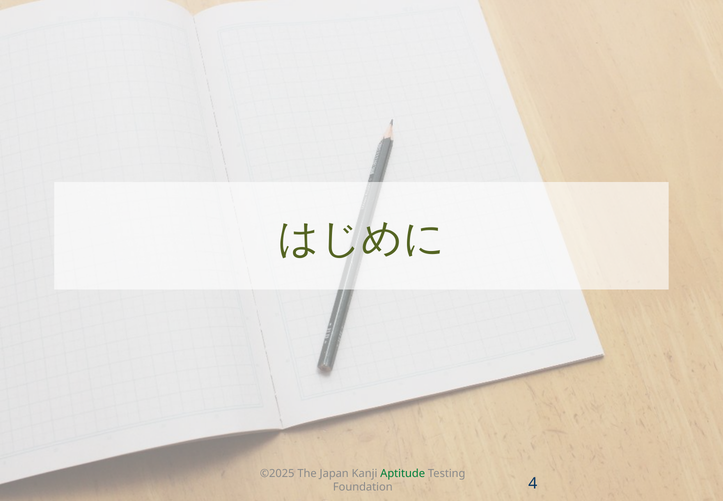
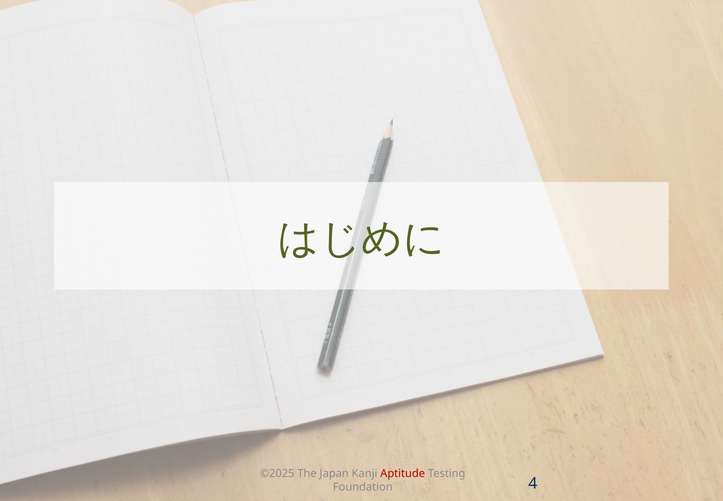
Aptitude colour: green -> red
